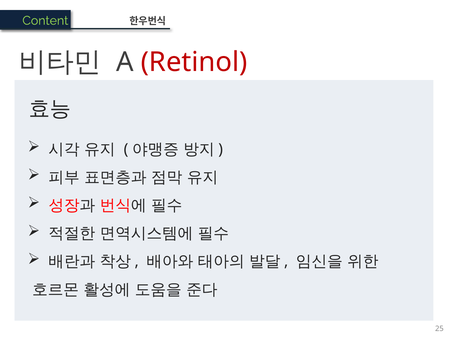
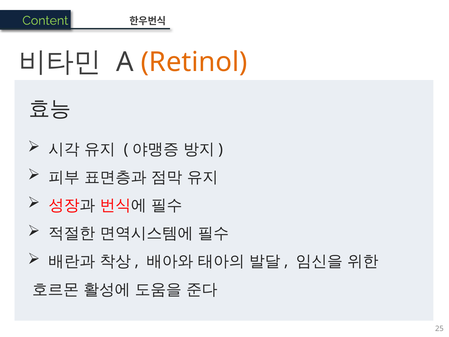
Retinol colour: red -> orange
